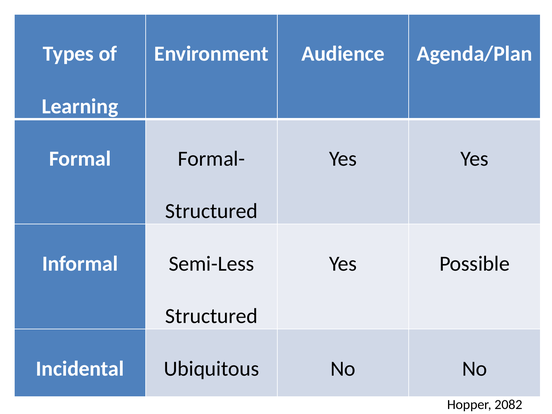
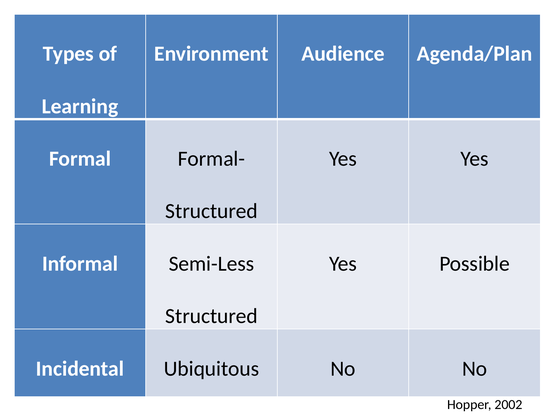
2082: 2082 -> 2002
